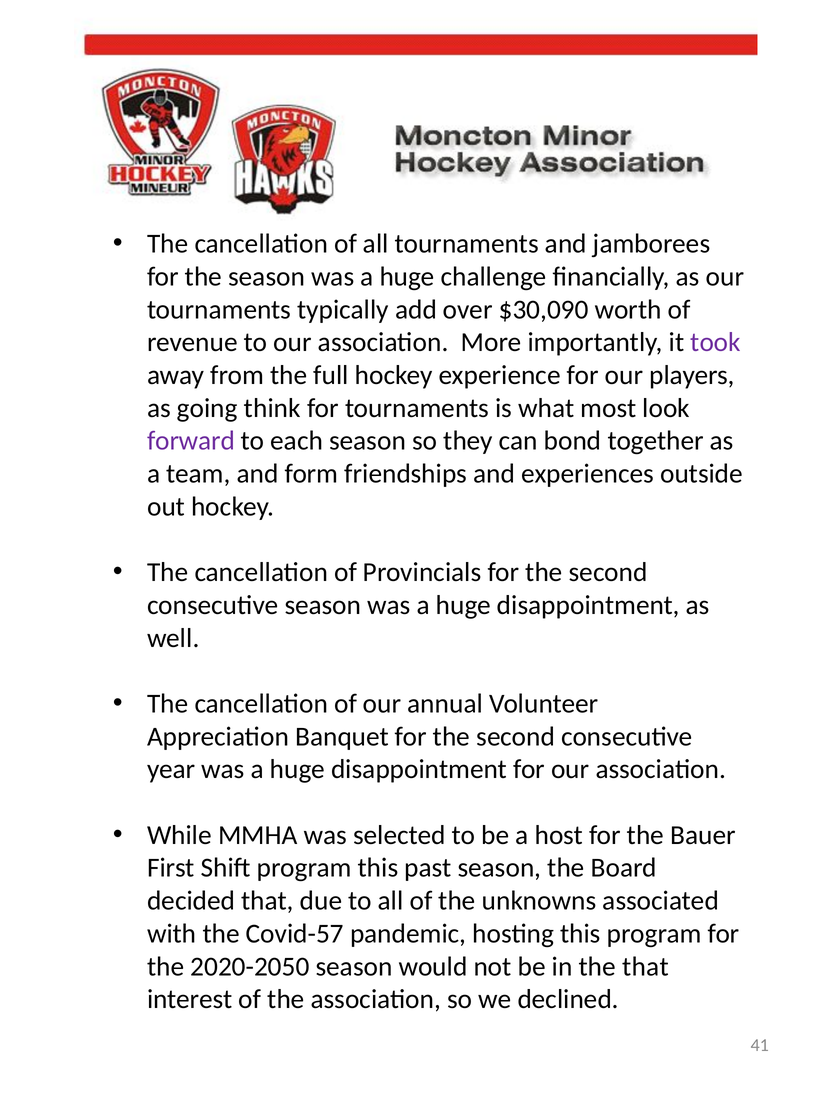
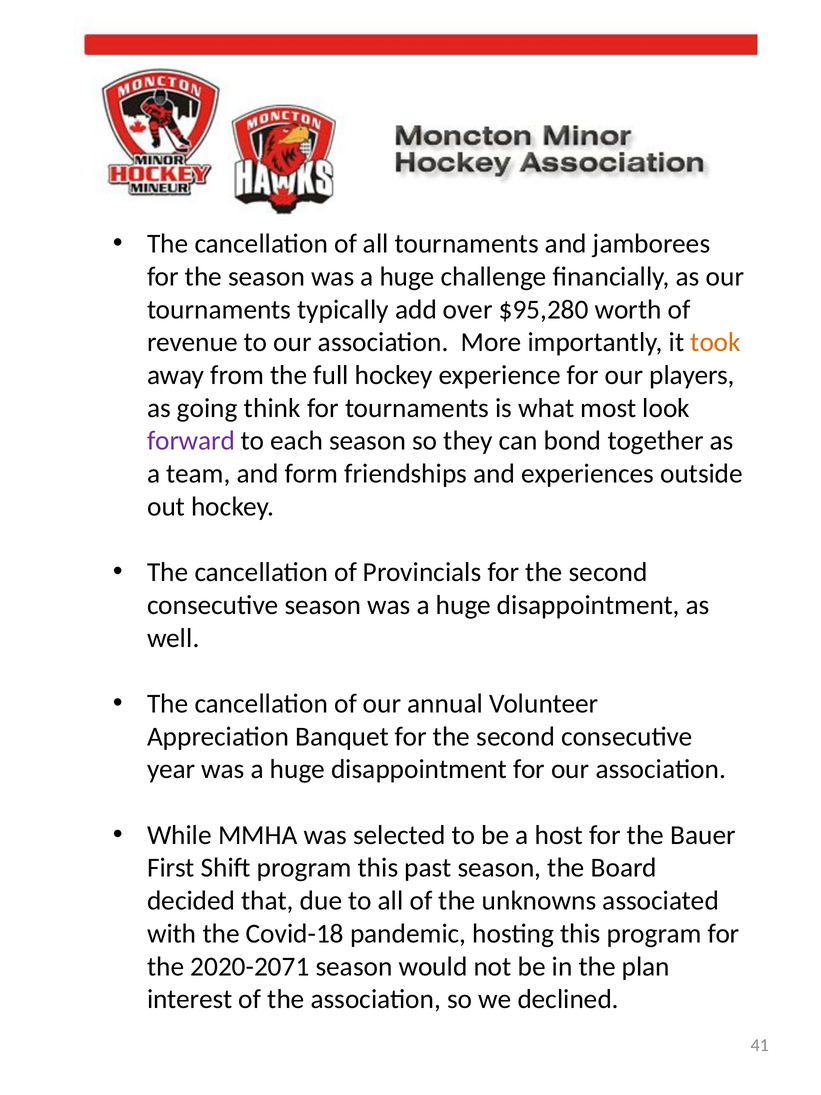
$30,090: $30,090 -> $95,280
took colour: purple -> orange
Covid-57: Covid-57 -> Covid-18
2020-2050: 2020-2050 -> 2020-2071
the that: that -> plan
